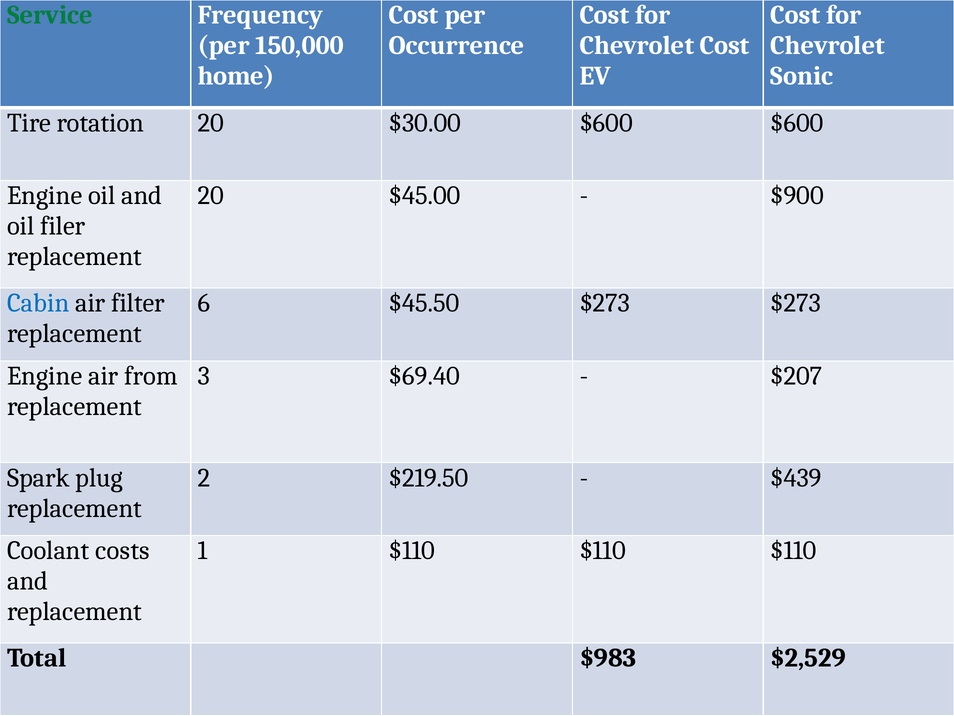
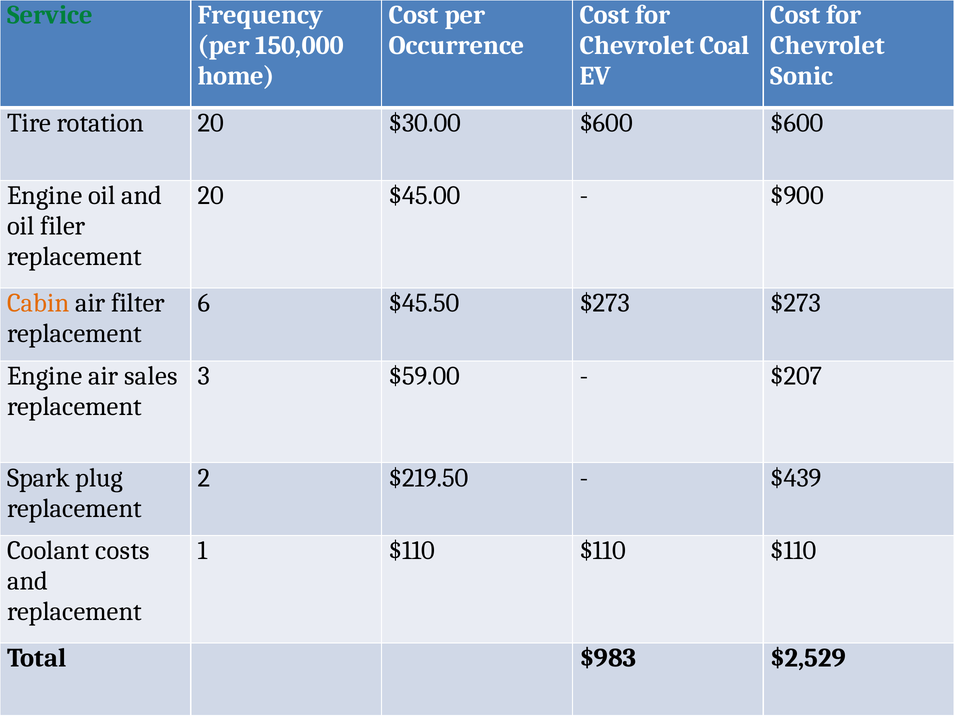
Chevrolet Cost: Cost -> Coal
Cabin colour: blue -> orange
from: from -> sales
$69.40: $69.40 -> $59.00
